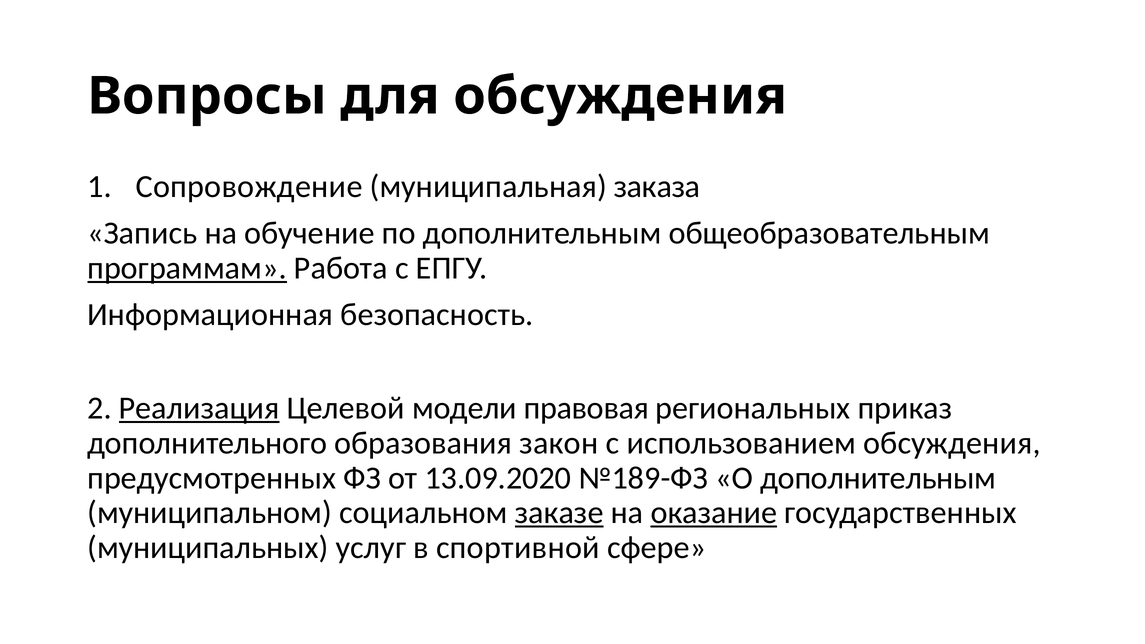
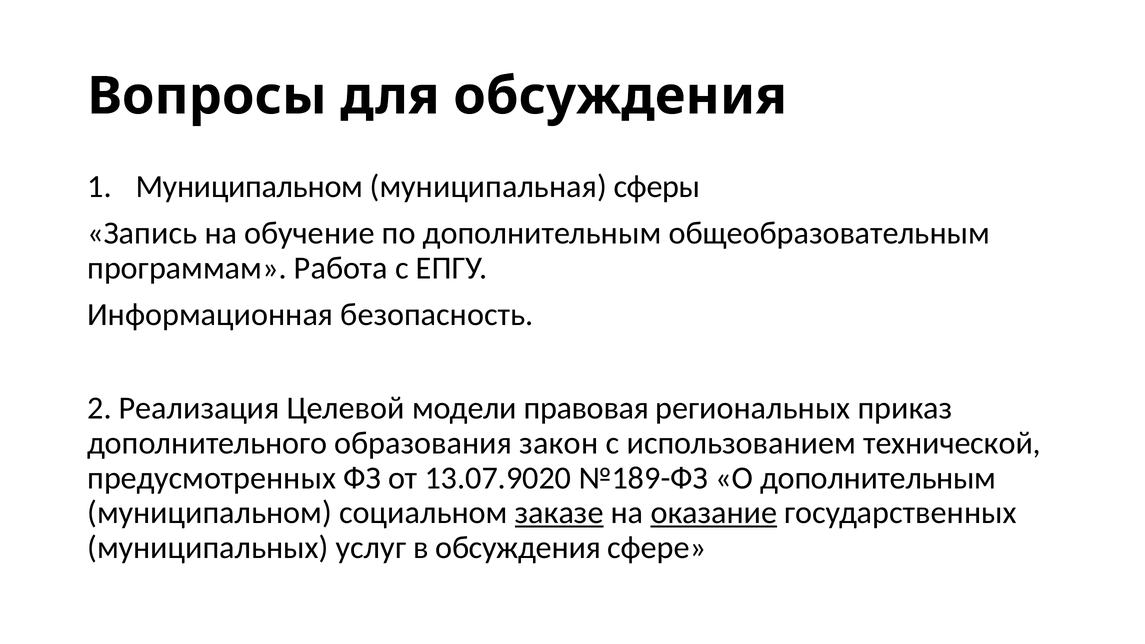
Сопровождение at (249, 187): Сопровождение -> Муниципальном
заказа: заказа -> сферы
программам underline: present -> none
Реализация underline: present -> none
использованием обсуждения: обсуждения -> технической
13.09.2020: 13.09.2020 -> 13.07.9020
в спортивной: спортивной -> обсуждения
